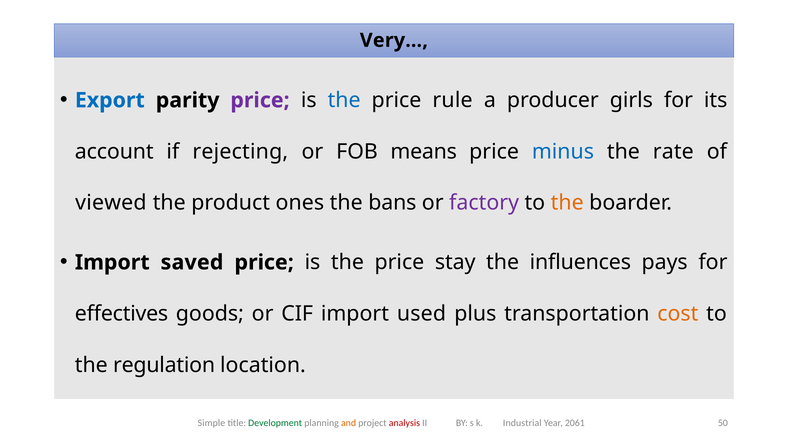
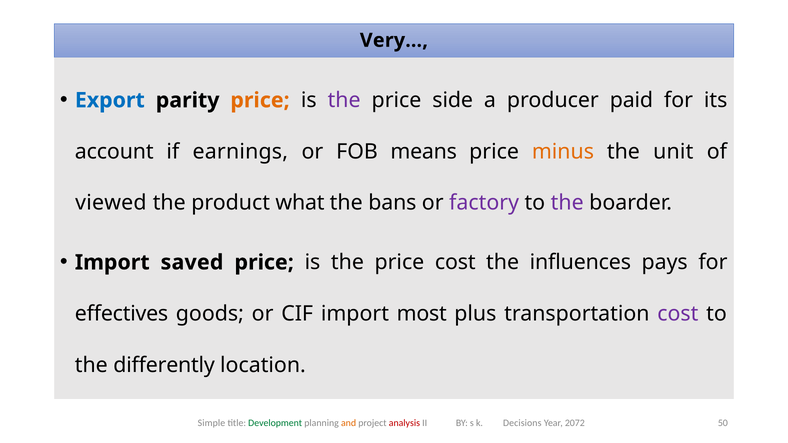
price at (260, 100) colour: purple -> orange
the at (344, 100) colour: blue -> purple
rule: rule -> side
girls: girls -> paid
rejecting: rejecting -> earnings
minus colour: blue -> orange
rate: rate -> unit
ones: ones -> what
the at (567, 203) colour: orange -> purple
price stay: stay -> cost
used: used -> most
cost at (678, 314) colour: orange -> purple
regulation: regulation -> differently
Industrial: Industrial -> Decisions
2061: 2061 -> 2072
